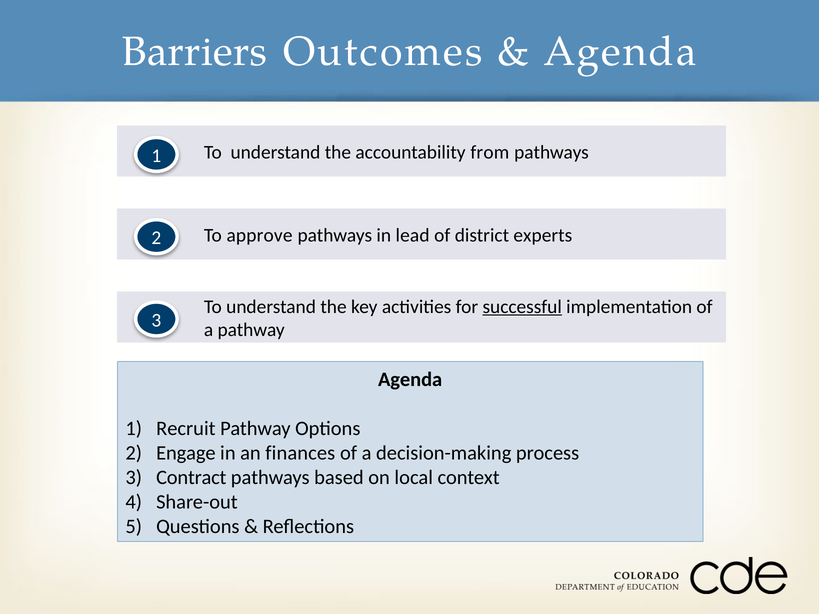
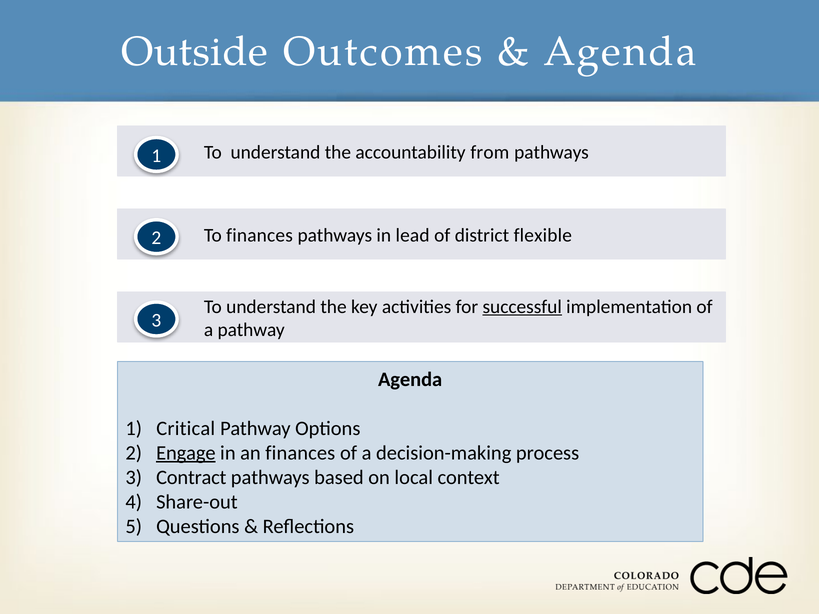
Barriers: Barriers -> Outside
To approve: approve -> finances
experts: experts -> flexible
Recruit: Recruit -> Critical
Engage underline: none -> present
